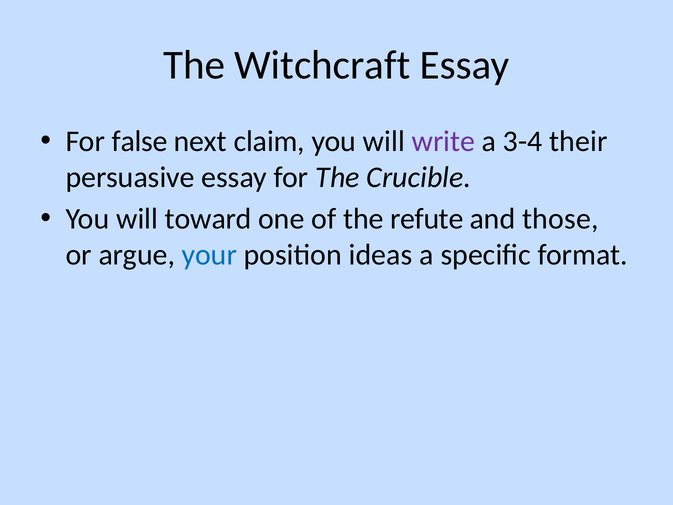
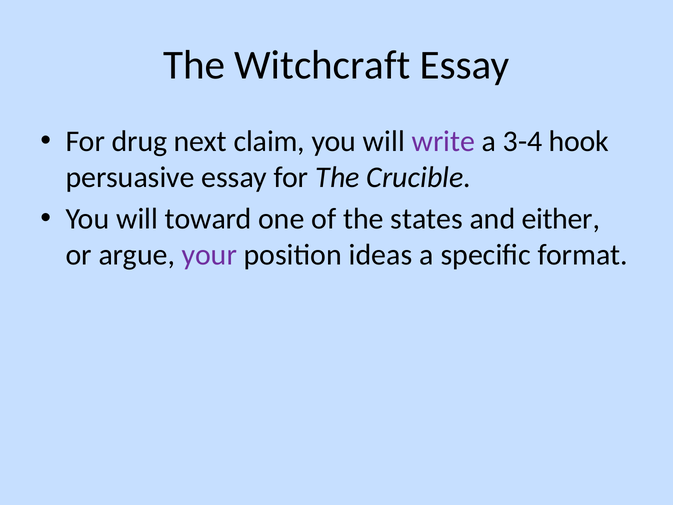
false: false -> drug
their: their -> hook
refute: refute -> states
those: those -> either
your colour: blue -> purple
